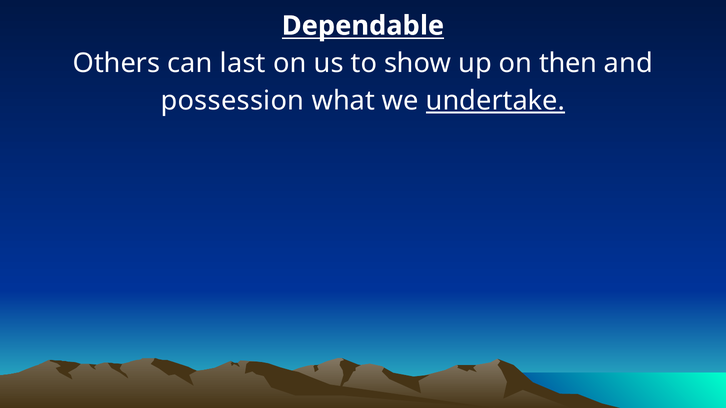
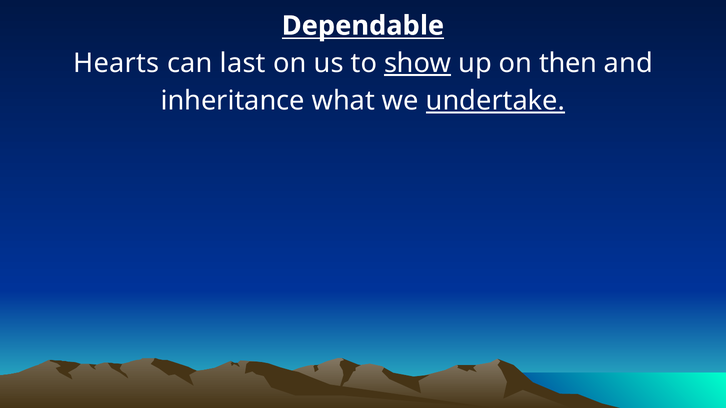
Others: Others -> Hearts
show underline: none -> present
possession: possession -> inheritance
